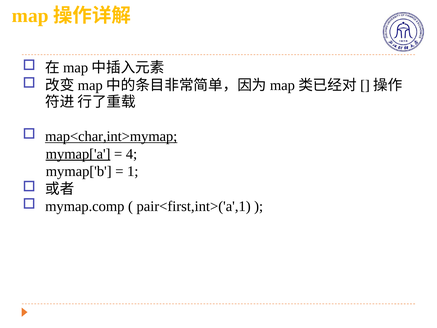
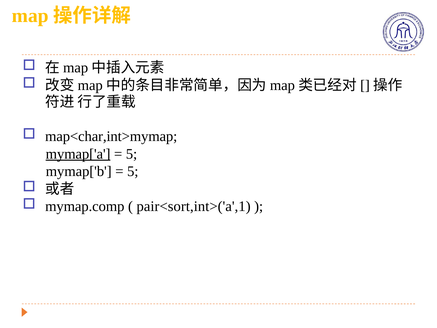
map<char,int>mymap underline: present -> none
4 at (131, 154): 4 -> 5
1 at (133, 171): 1 -> 5
pair<first,int>('a',1: pair<first,int>('a',1 -> pair<sort,int>('a',1
